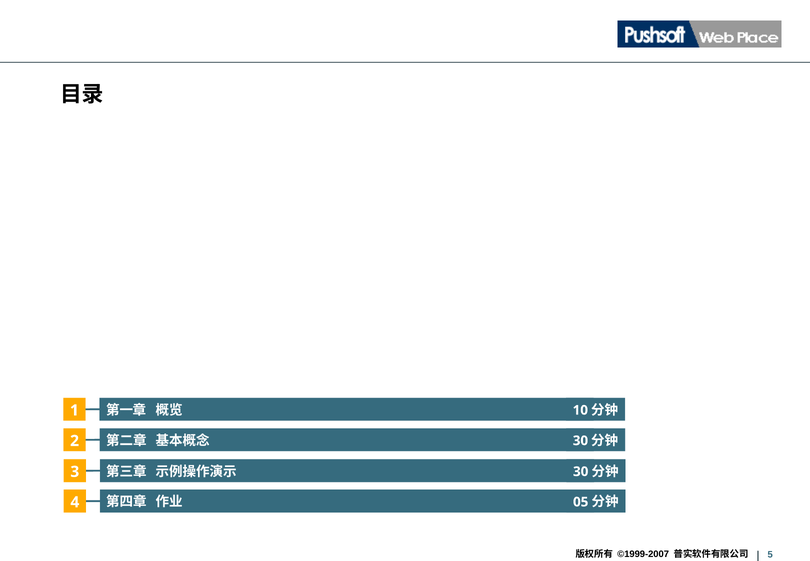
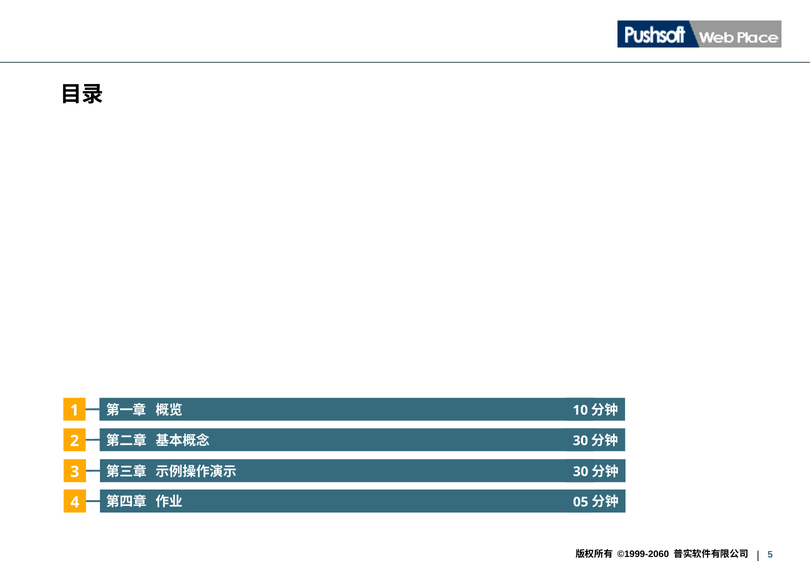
©1999-2007: ©1999-2007 -> ©1999-2060
